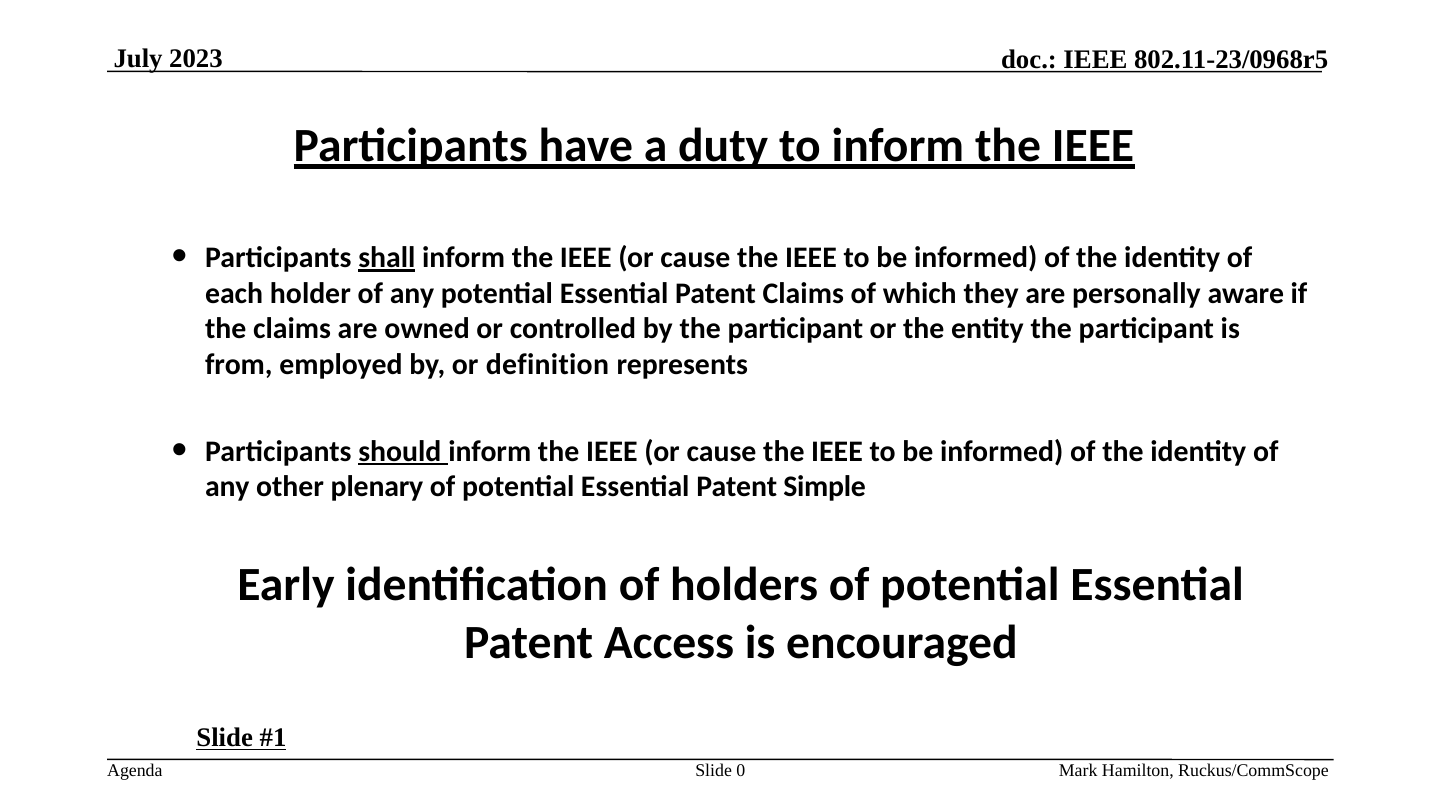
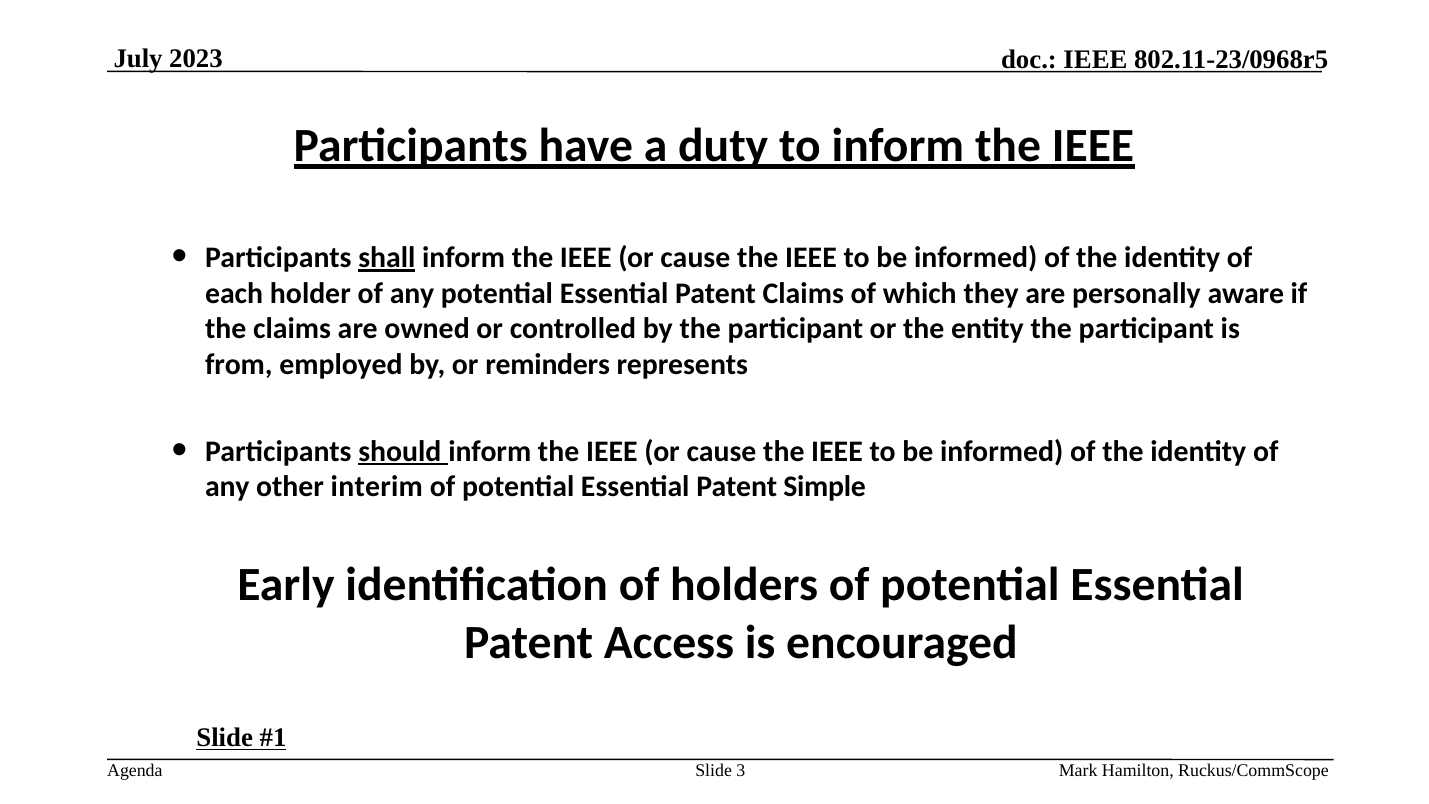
definition: definition -> reminders
plenary: plenary -> interim
0: 0 -> 3
